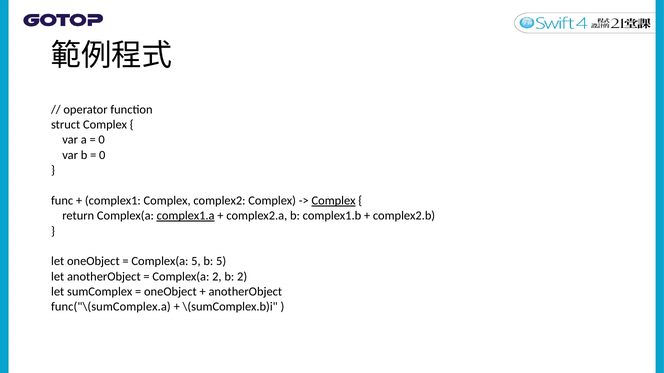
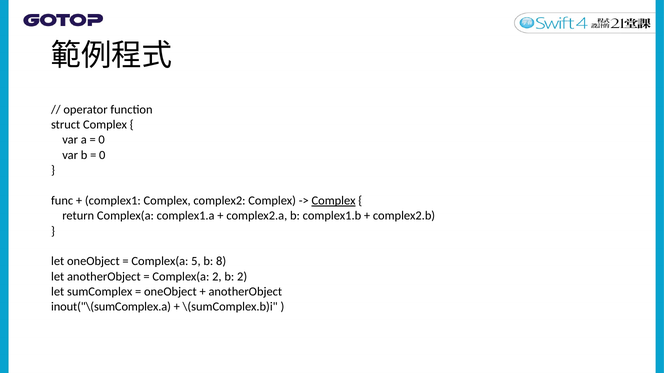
complex1.a underline: present -> none
b 5: 5 -> 8
func("\(sumComplex.a: func("\(sumComplex.a -> inout("\(sumComplex.a
